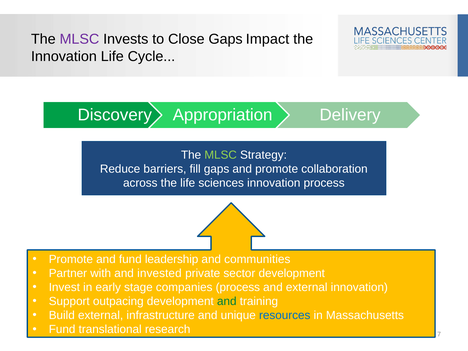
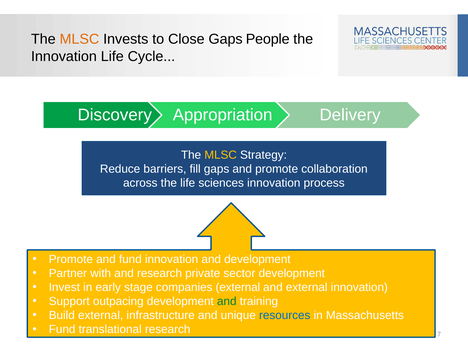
MLSC at (79, 39) colour: purple -> orange
Impact: Impact -> People
MLSC at (221, 155) colour: light green -> yellow
fund leadership: leadership -> innovation
and communities: communities -> development
and invested: invested -> research
companies process: process -> external
